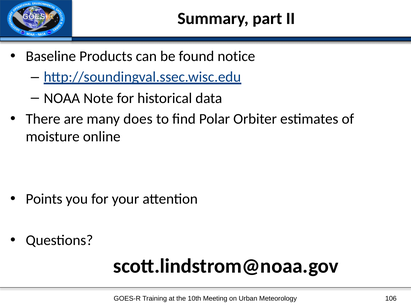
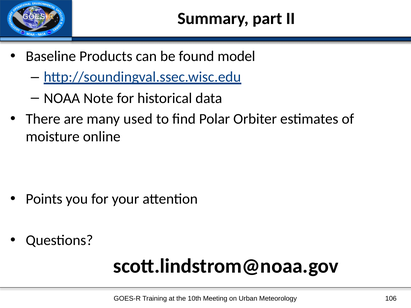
notice: notice -> model
does: does -> used
